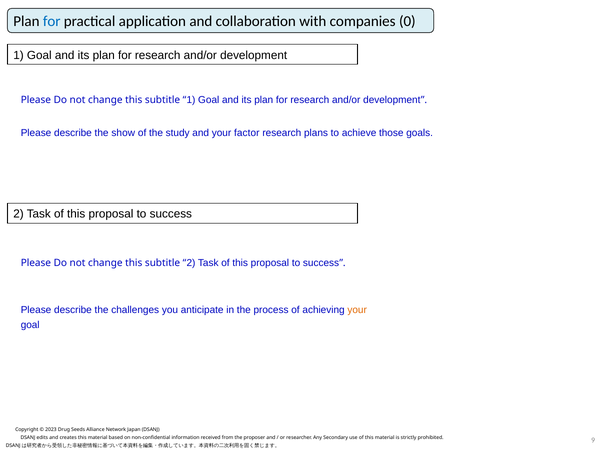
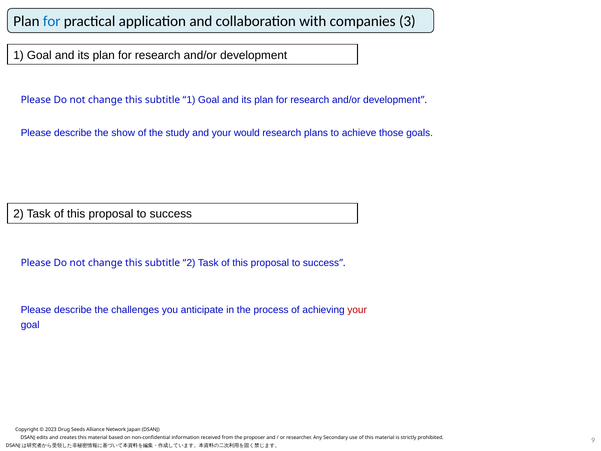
0: 0 -> 3
factor: factor -> would
your at (357, 310) colour: orange -> red
